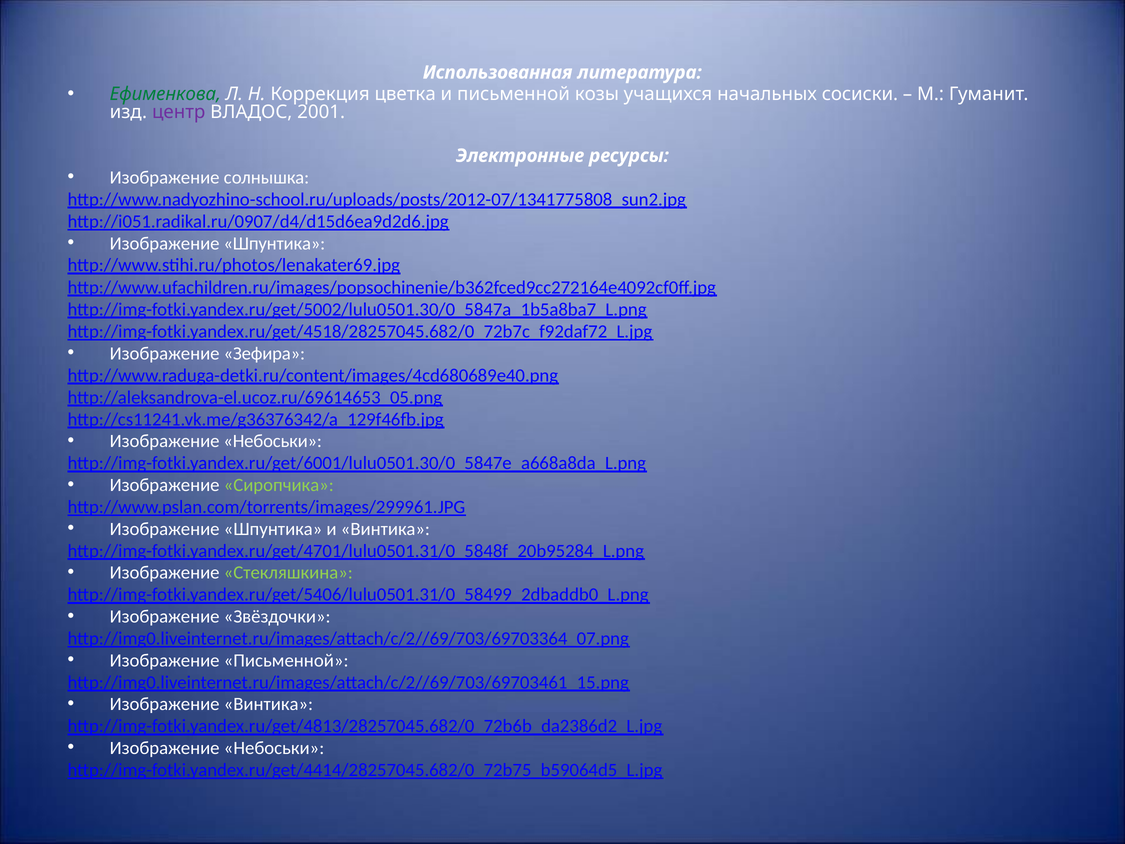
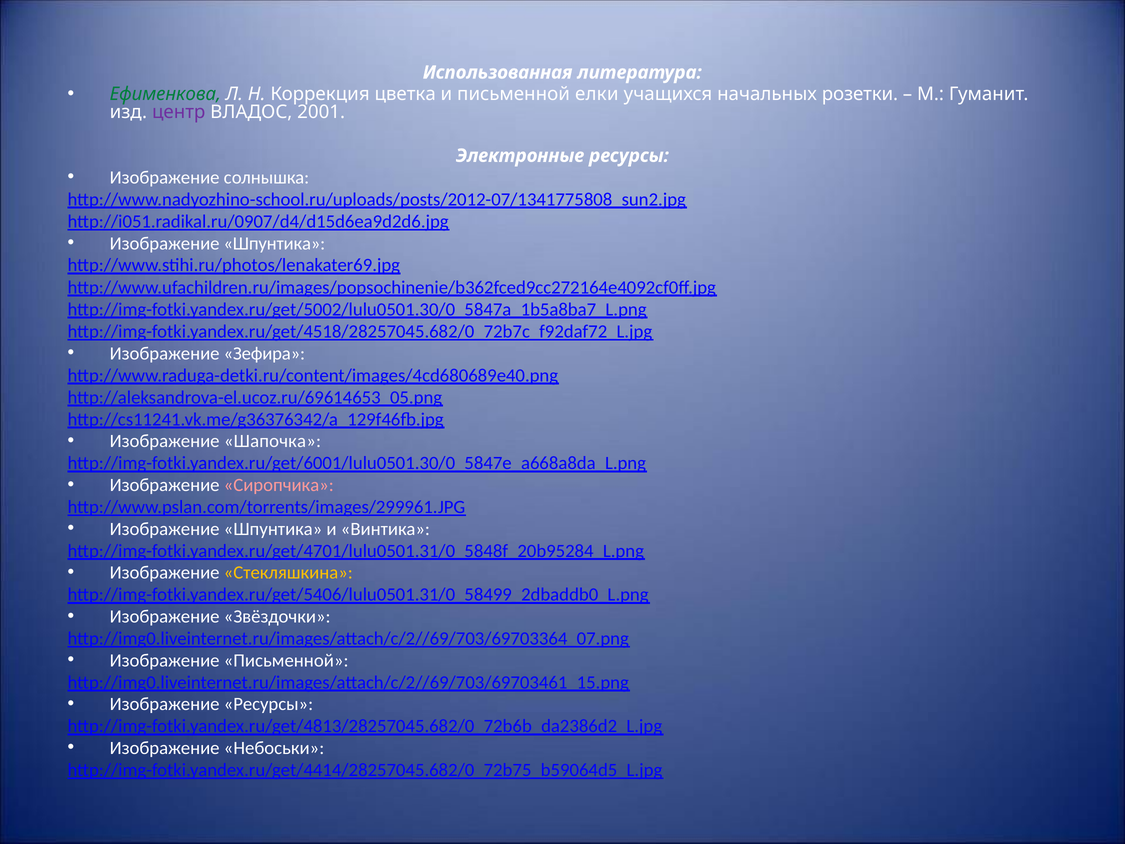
козы: козы -> елки
сосиски: сосиски -> розетки
Небоськи at (273, 441): Небоськи -> Шапочка
Сиропчика colour: light green -> pink
Стекляшкина colour: light green -> yellow
Изображение Винтика: Винтика -> Ресурсы
